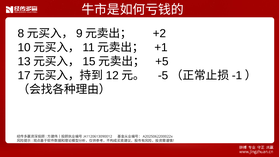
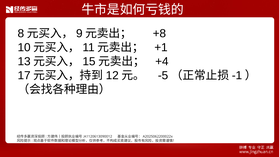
+2: +2 -> +8
+5: +5 -> +4
